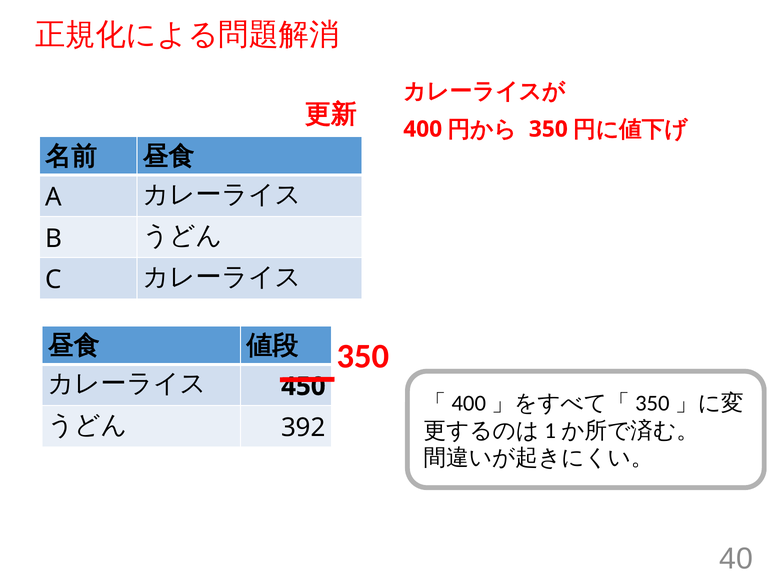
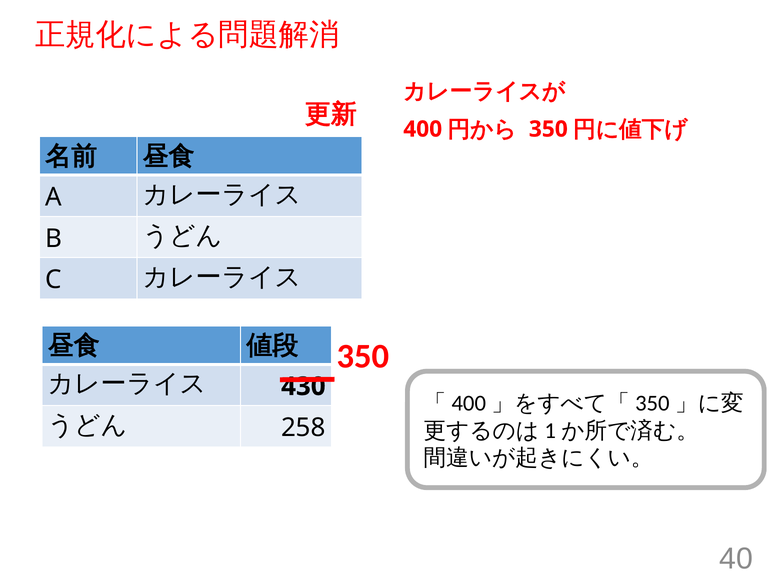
450: 450 -> 430
392: 392 -> 258
